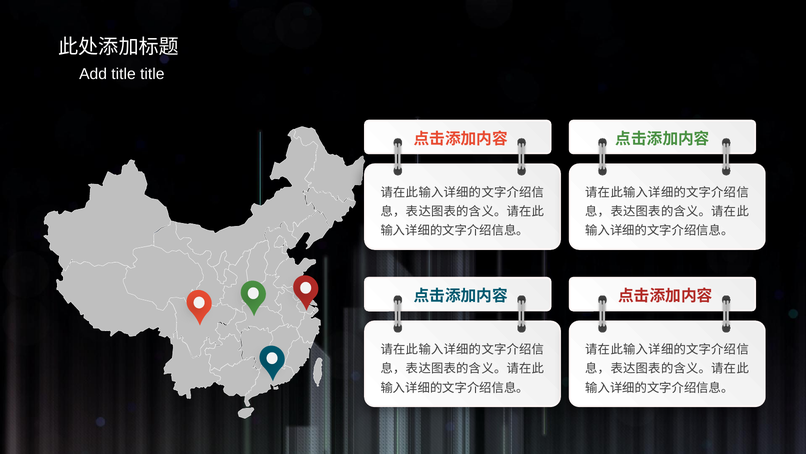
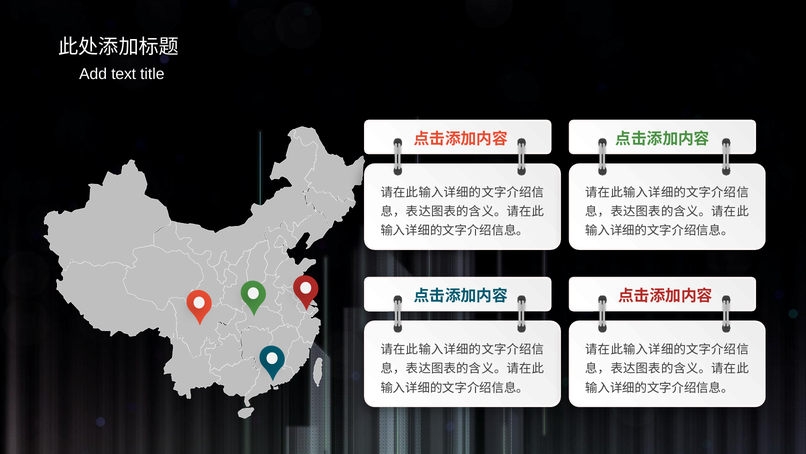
Add title: title -> text
